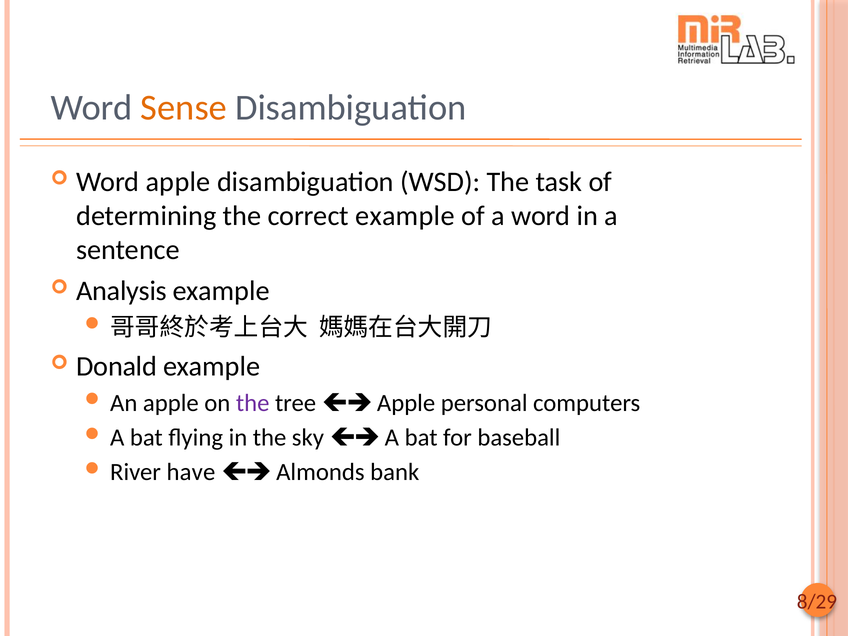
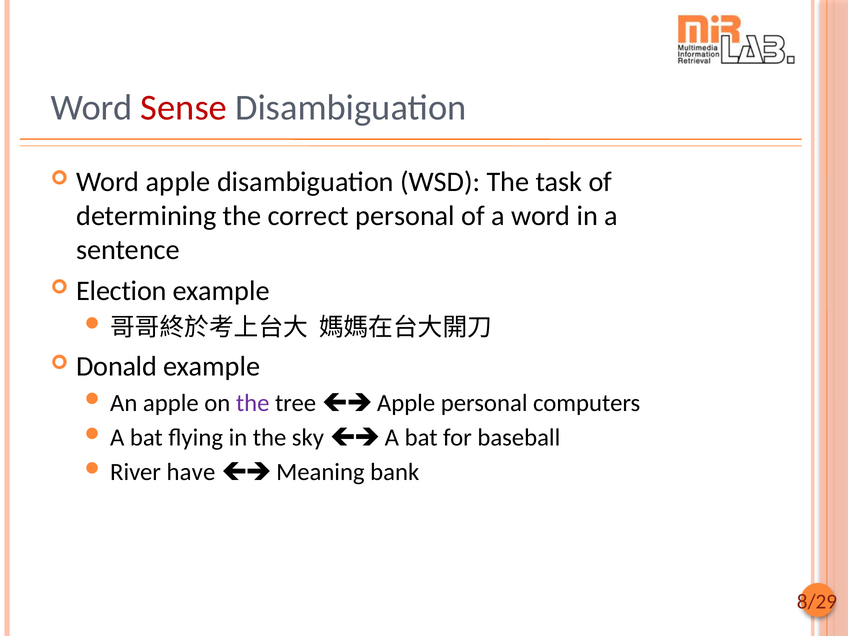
Sense colour: orange -> red
correct example: example -> personal
Analysis: Analysis -> Election
Almonds: Almonds -> Meaning
